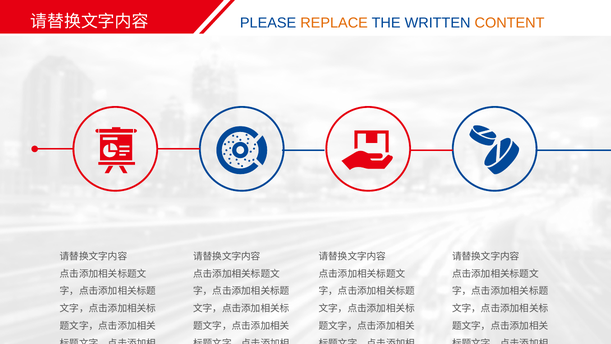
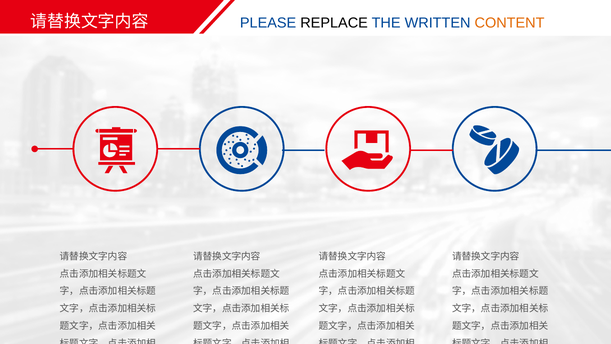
REPLACE colour: orange -> black
